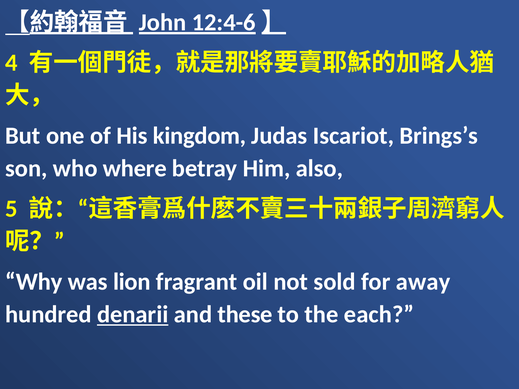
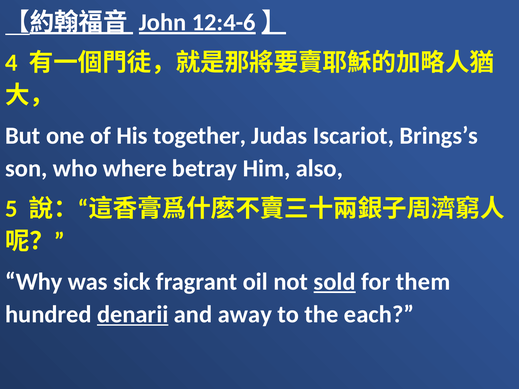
kingdom: kingdom -> together
lion: lion -> sick
sold underline: none -> present
away: away -> them
these: these -> away
